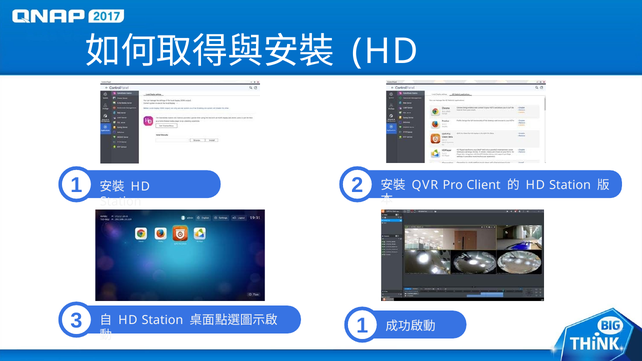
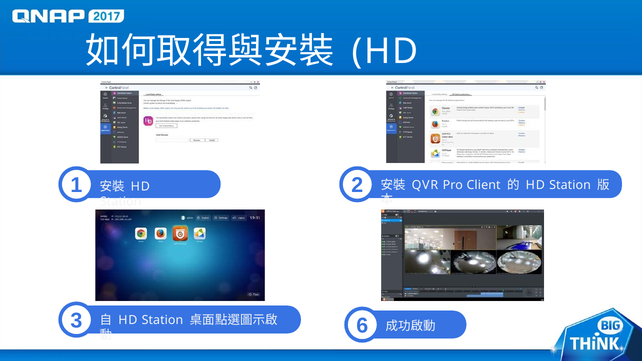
1 at (362, 326): 1 -> 6
